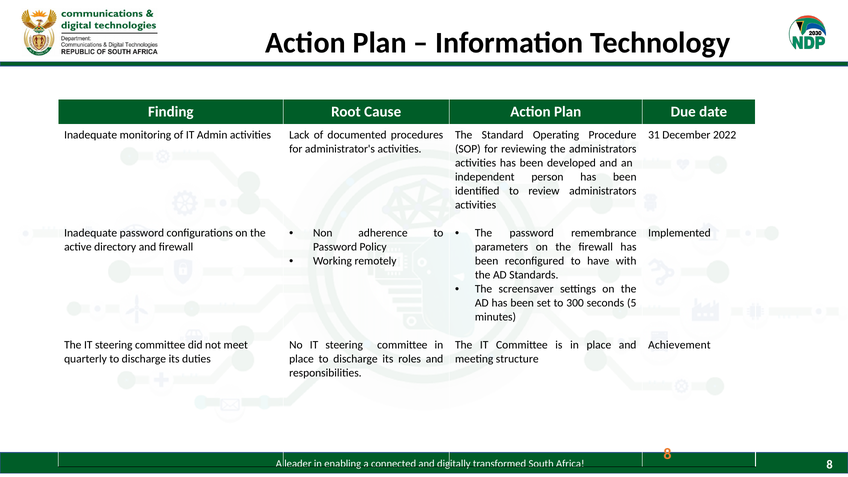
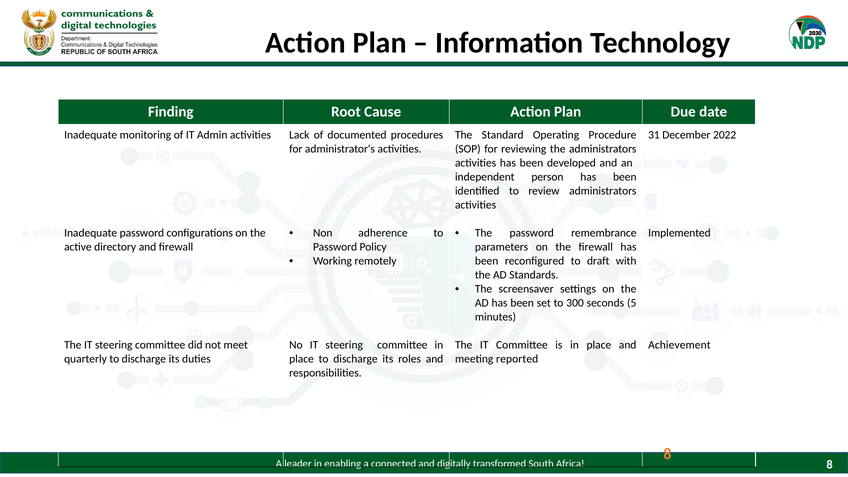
have: have -> draft
structure: structure -> reported
